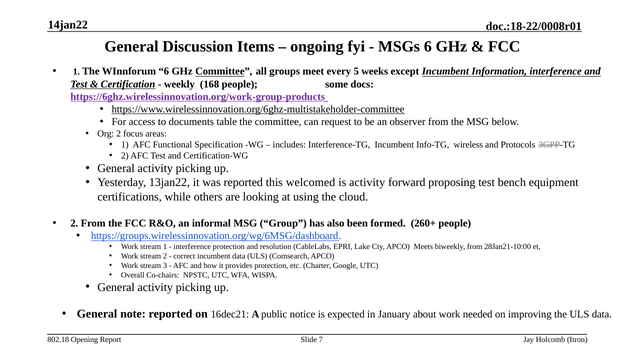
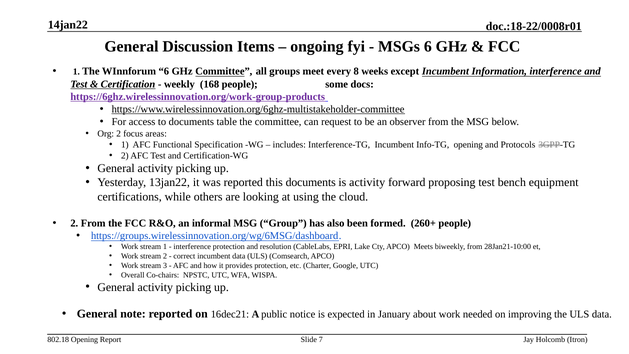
5: 5 -> 8
Info-TG wireless: wireless -> opening
this welcomed: welcomed -> documents
